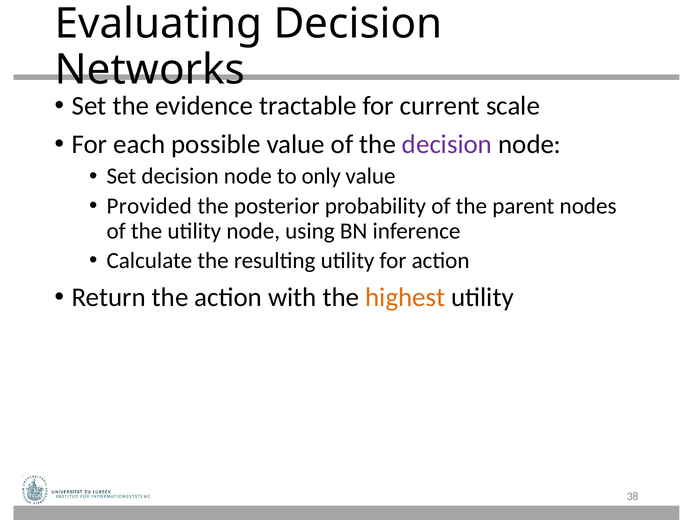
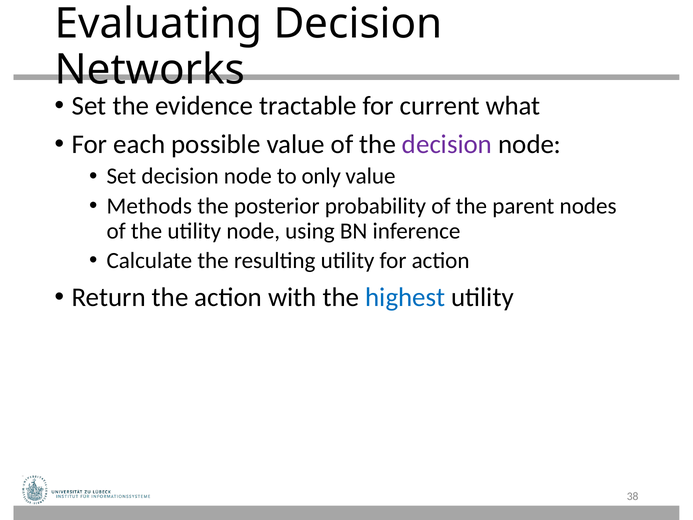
scale: scale -> what
Provided: Provided -> Methods
highest colour: orange -> blue
